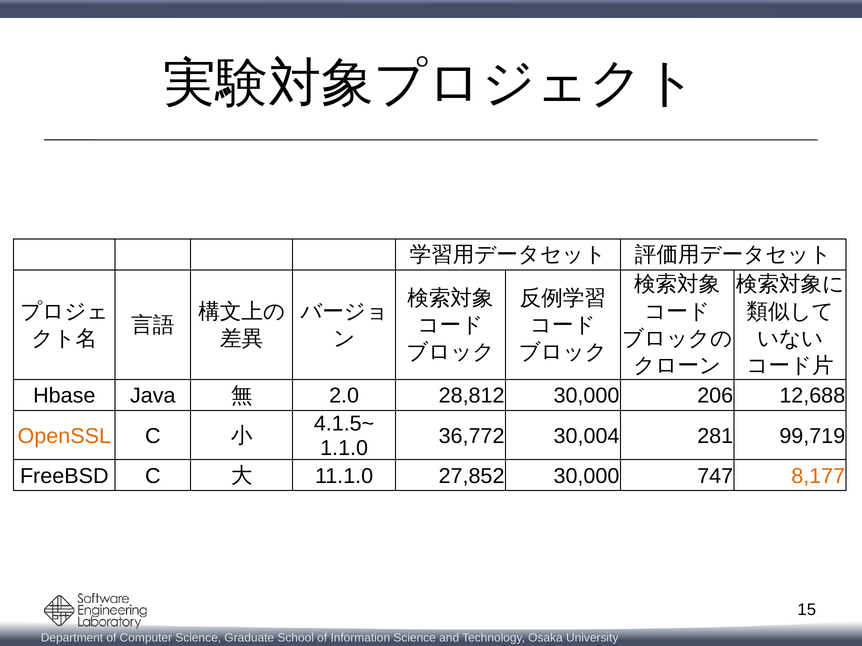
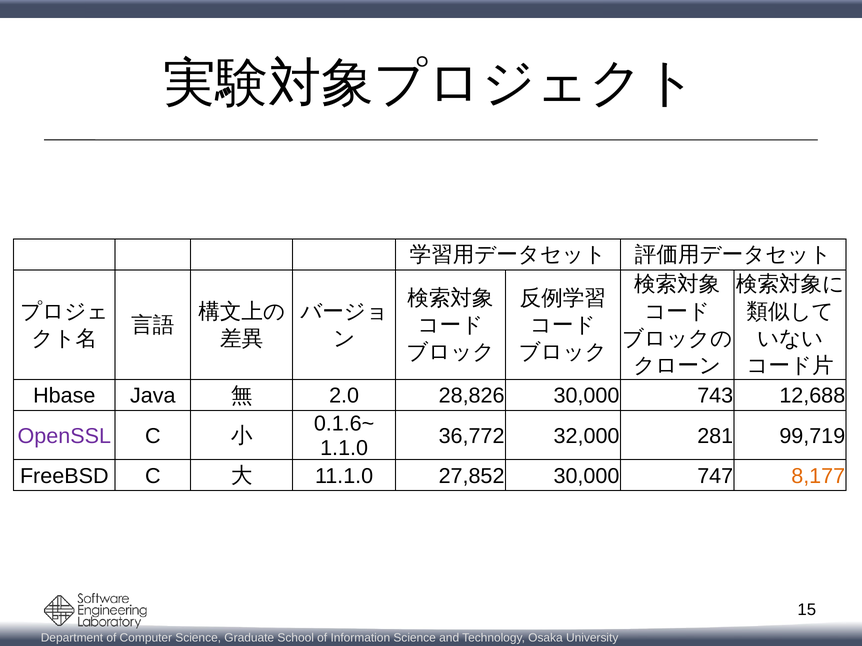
28,812: 28,812 -> 28,826
206: 206 -> 743
4.1.5~: 4.1.5~ -> 0.1.6~
OpenSSL colour: orange -> purple
30,004: 30,004 -> 32,000
